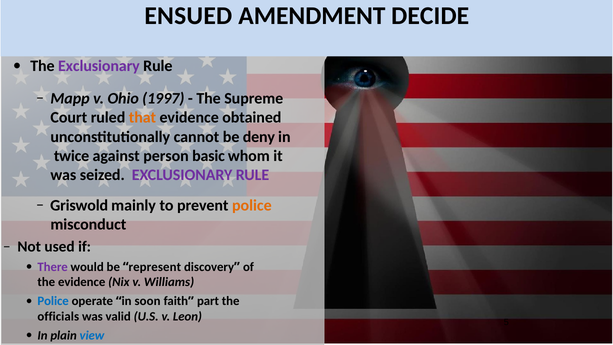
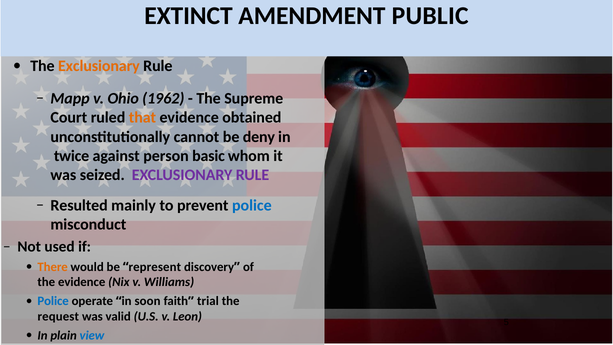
ENSUED: ENSUED -> EXTINCT
DECIDE: DECIDE -> PUBLIC
Exclusionary at (99, 66) colour: purple -> orange
1997: 1997 -> 1962
Griswold: Griswold -> Resulted
police at (252, 205) colour: orange -> blue
There colour: purple -> orange
part: part -> trial
officials: officials -> request
